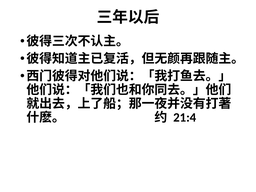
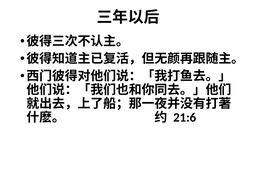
21:4: 21:4 -> 21:6
